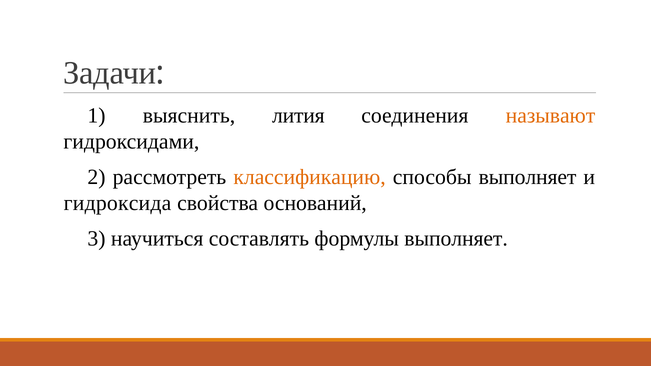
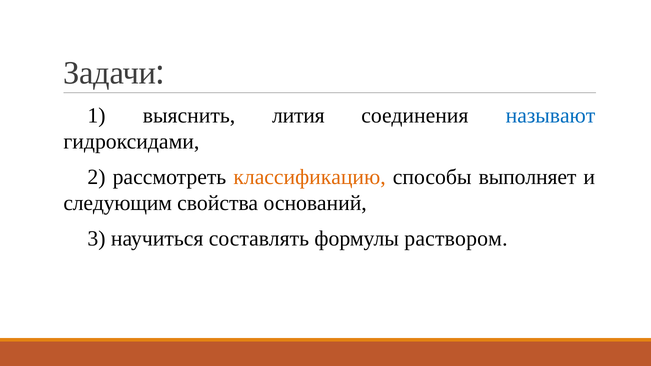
называют colour: orange -> blue
гидроксида: гидроксида -> следующим
формулы выполняет: выполняет -> раствором
